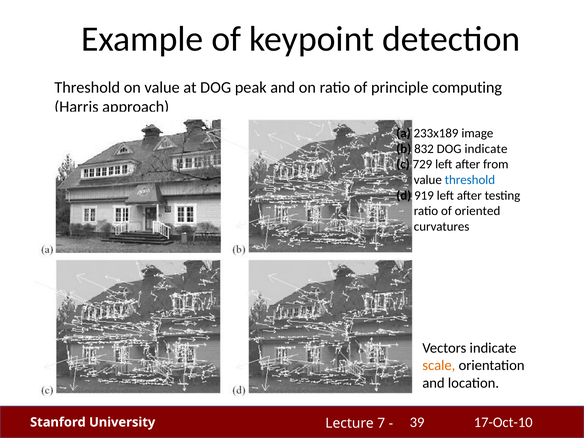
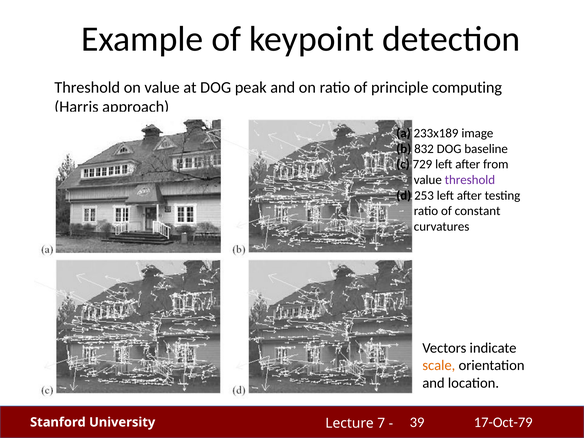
DOG indicate: indicate -> baseline
threshold at (470, 180) colour: blue -> purple
919: 919 -> 253
oriented: oriented -> constant
17-Oct-10: 17-Oct-10 -> 17-Oct-79
